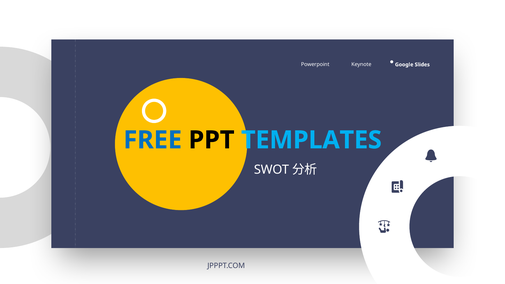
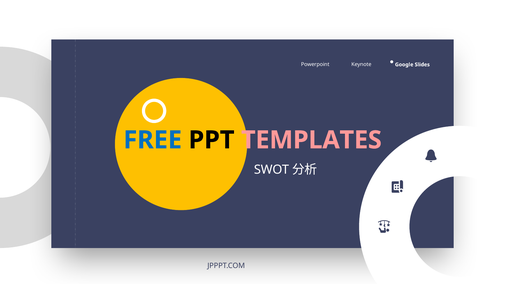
TEMPLATES colour: light blue -> pink
